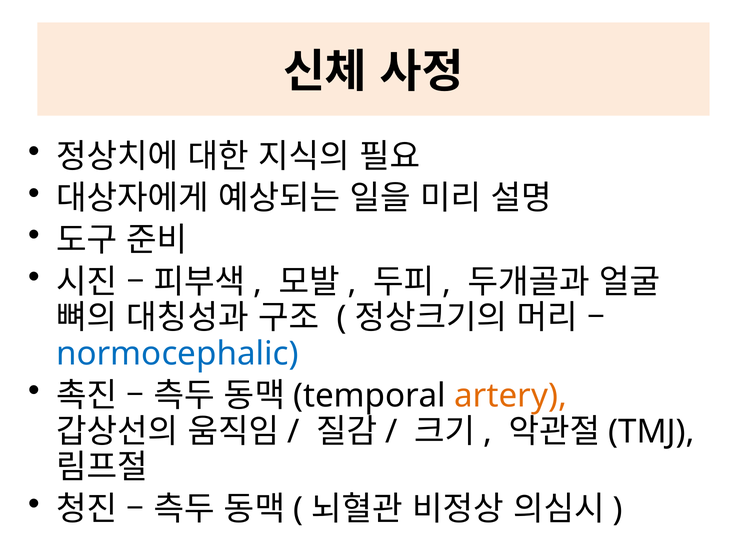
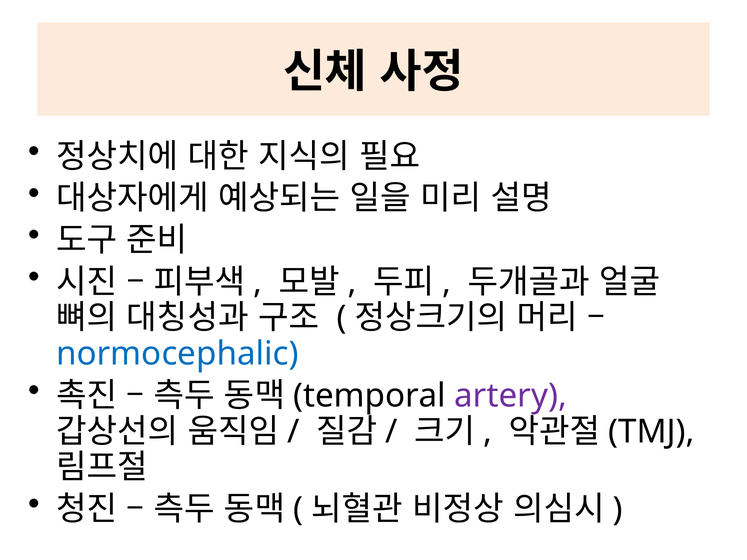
artery colour: orange -> purple
